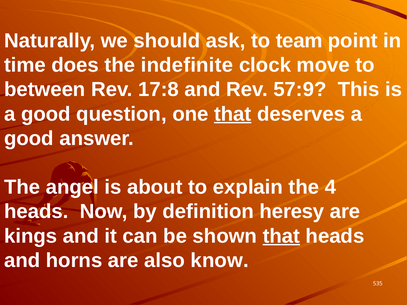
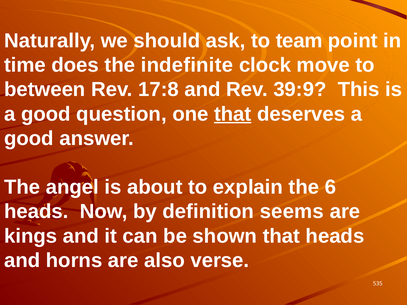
57:9: 57:9 -> 39:9
4: 4 -> 6
heresy: heresy -> seems
that at (281, 236) underline: present -> none
know: know -> verse
